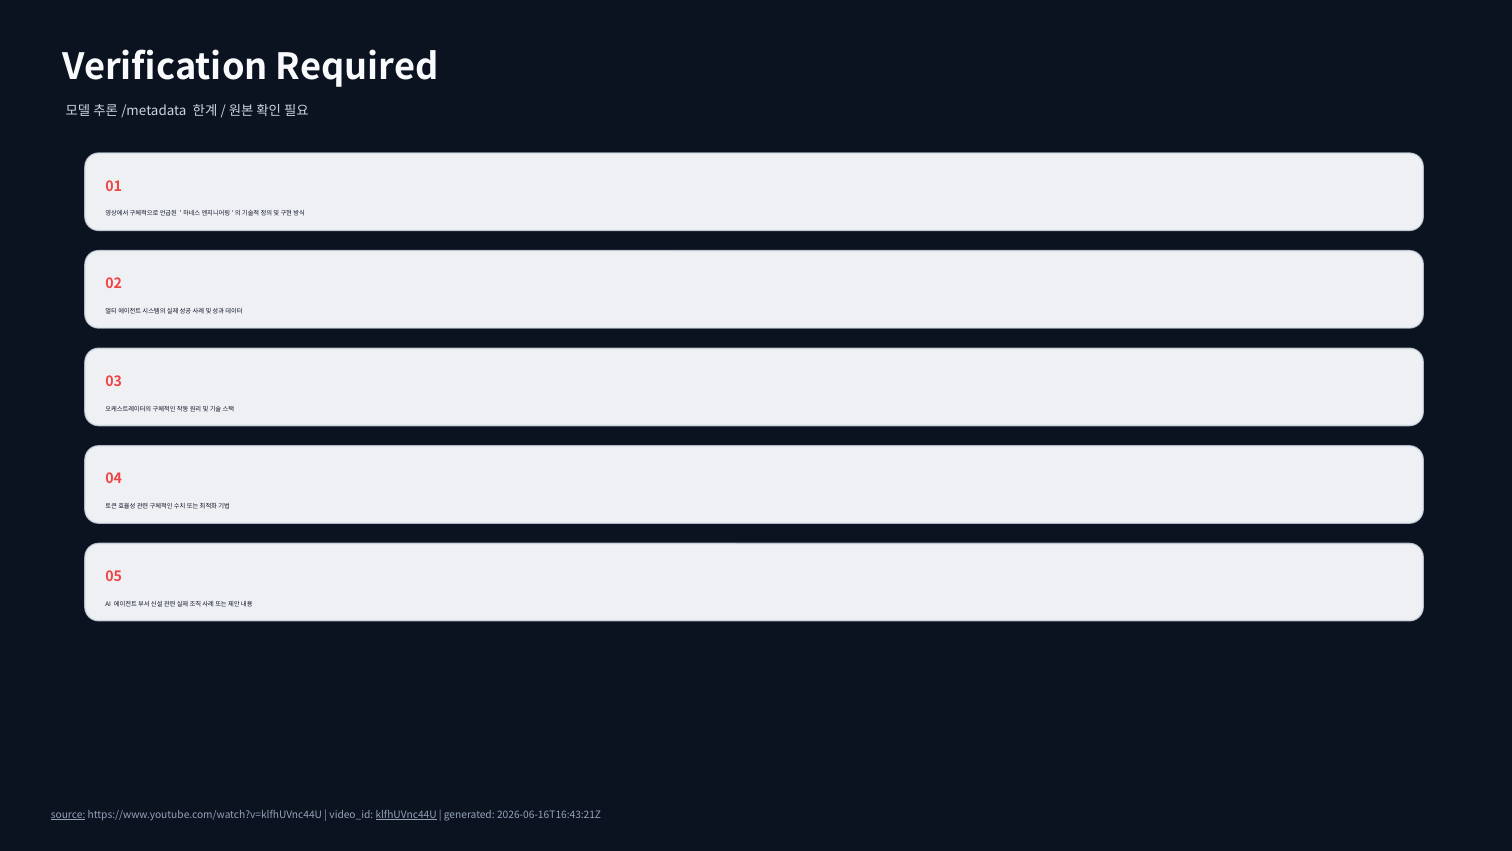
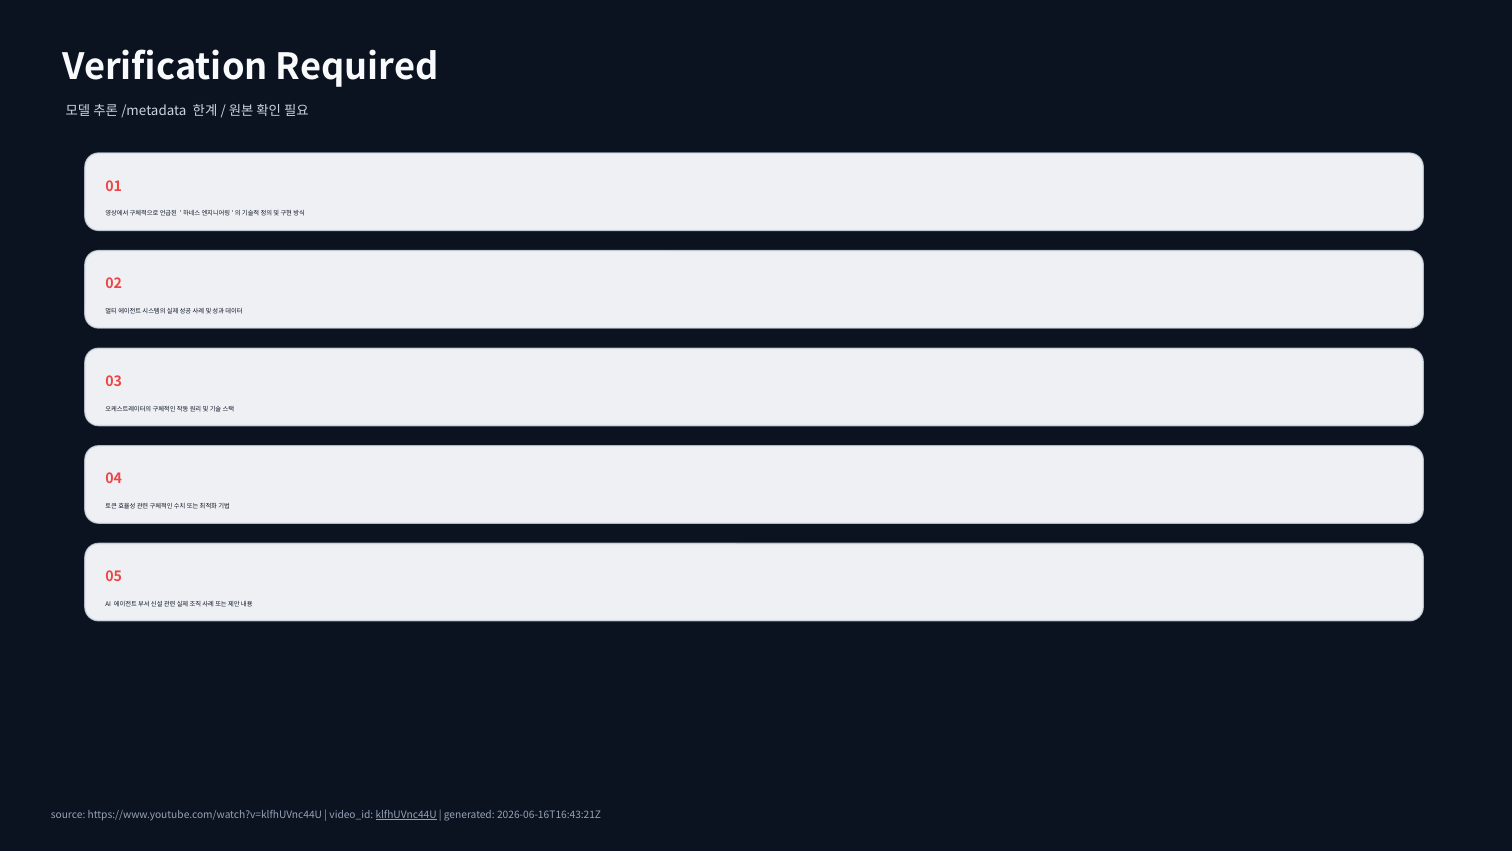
source underline: present -> none
